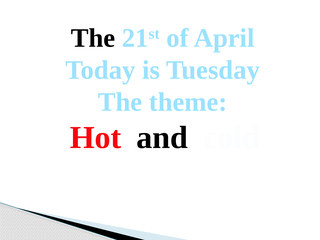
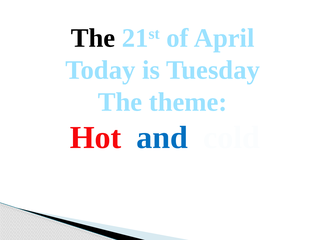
and colour: black -> blue
